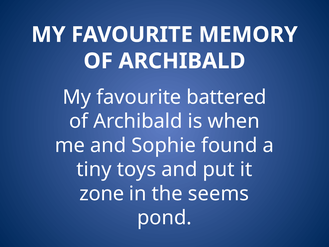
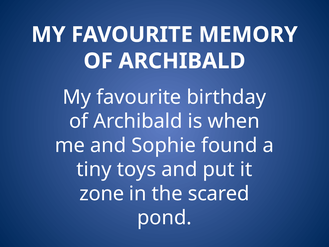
battered: battered -> birthday
seems: seems -> scared
